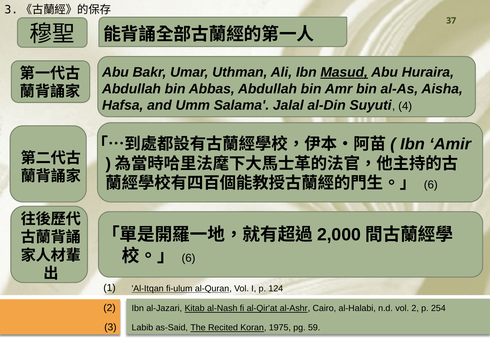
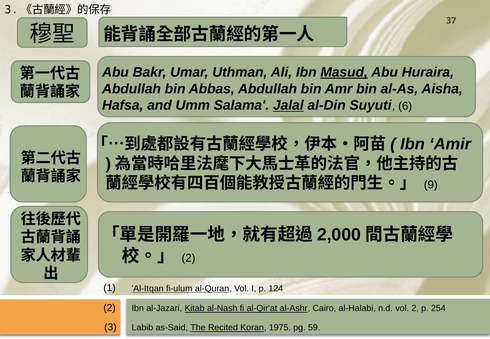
Jalal underline: none -> present
4: 4 -> 6
6 at (431, 185): 6 -> 9
6 at (189, 258): 6 -> 2
